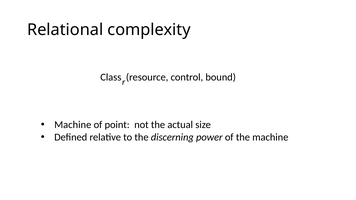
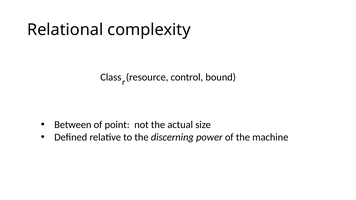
Machine at (73, 125): Machine -> Between
